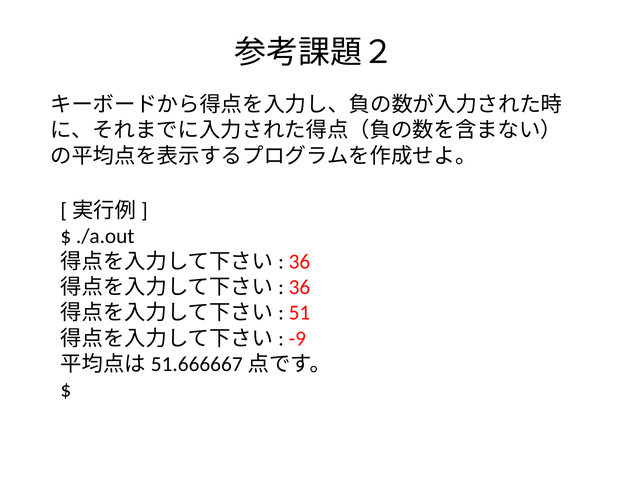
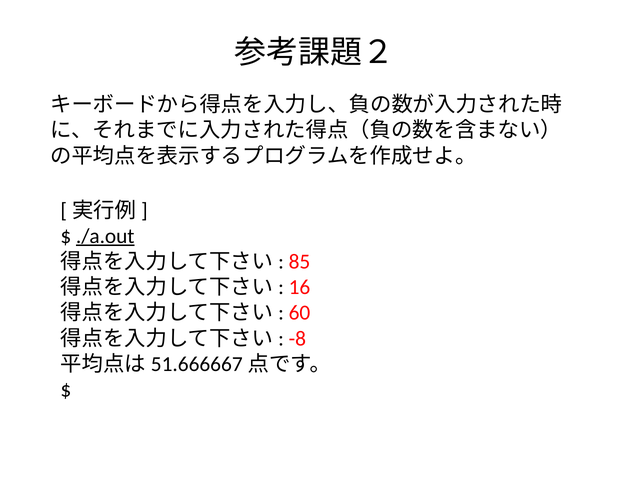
./a.out underline: none -> present
36 at (299, 262): 36 -> 85
36 at (299, 287): 36 -> 16
51: 51 -> 60
-9: -9 -> -8
